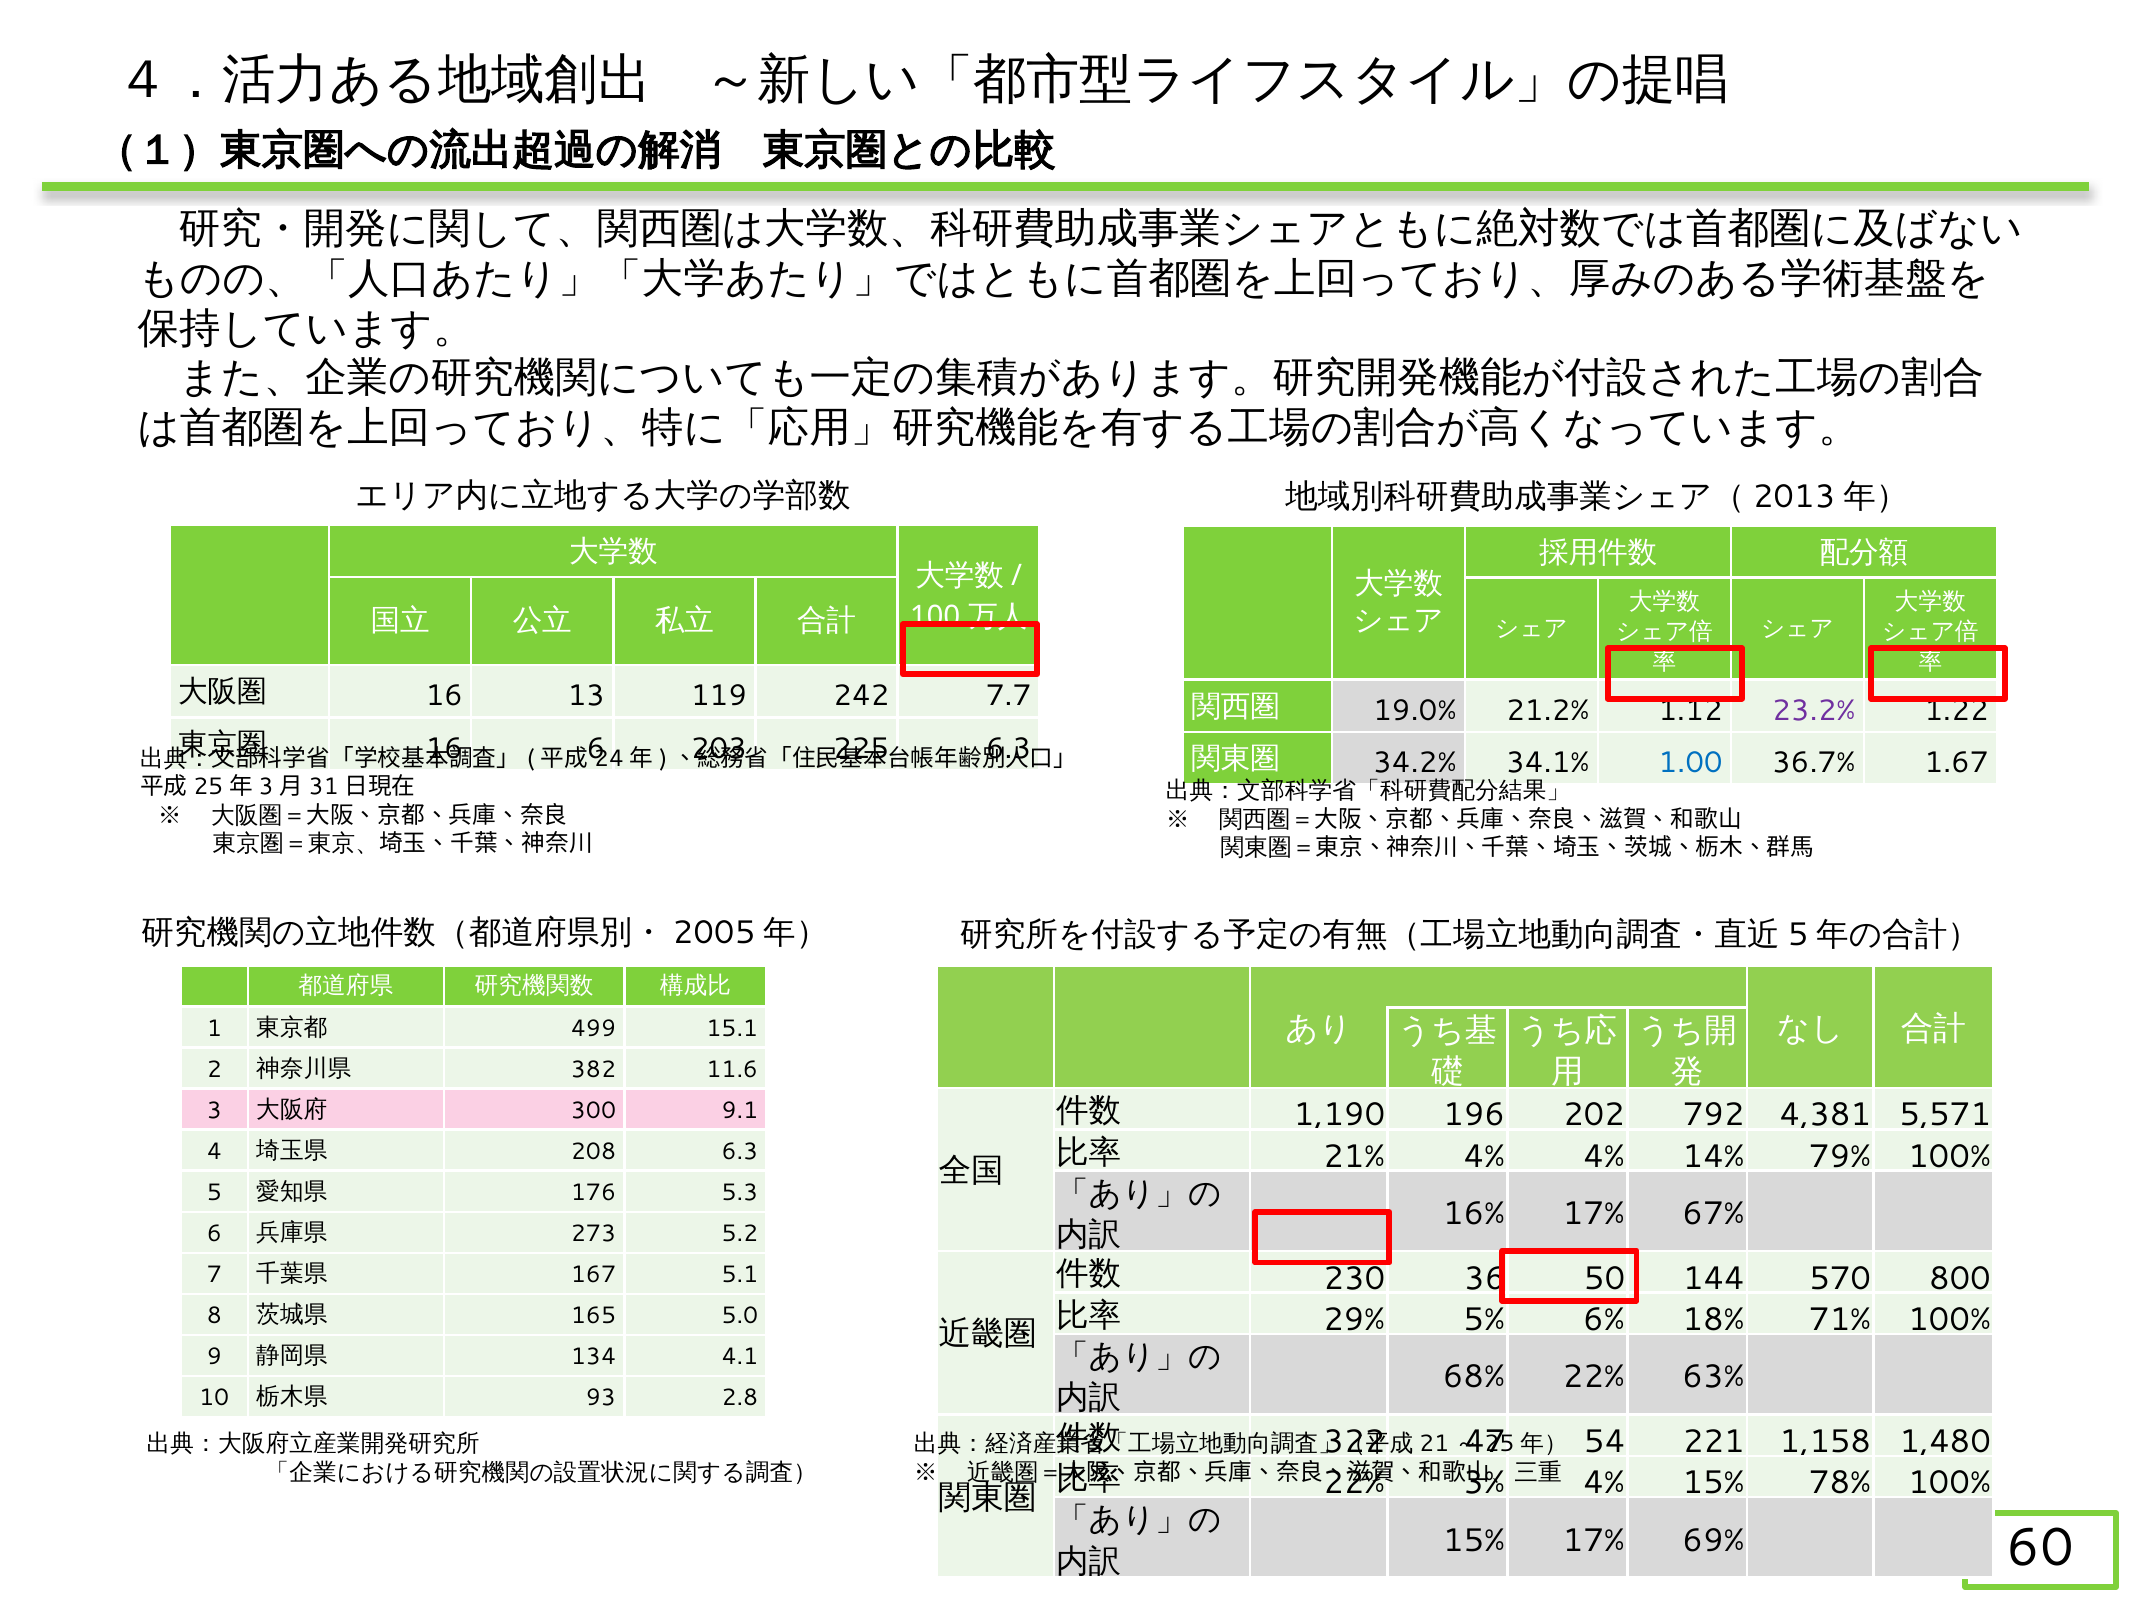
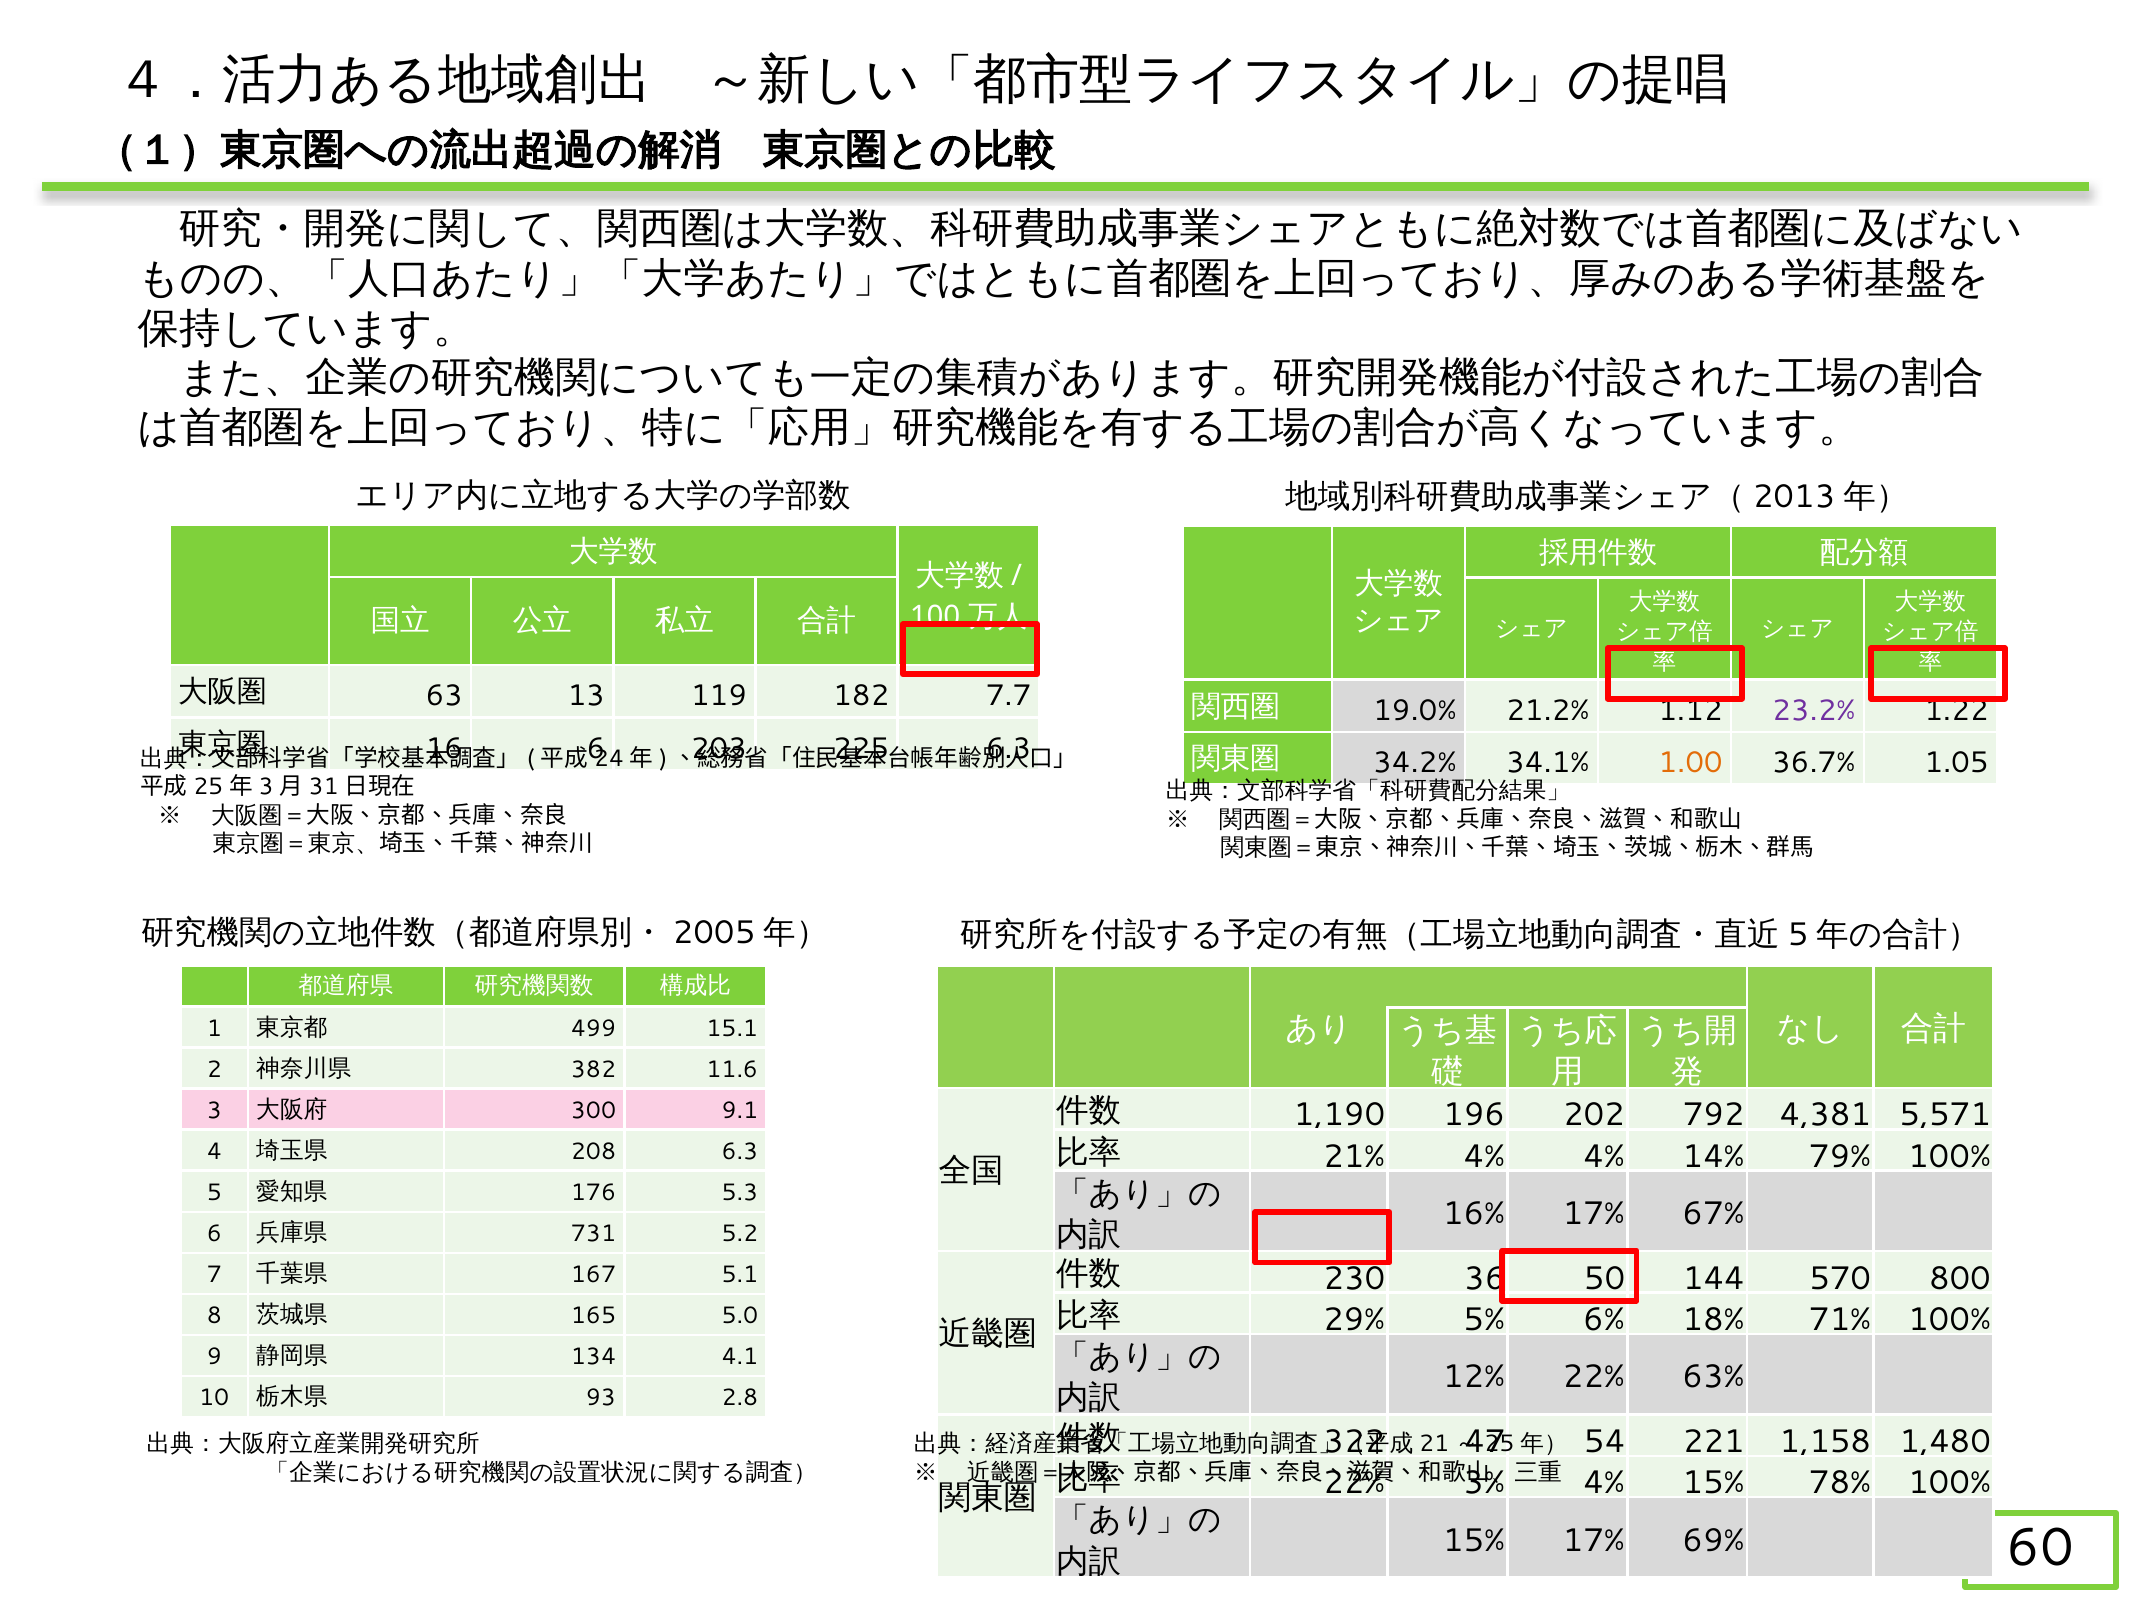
16 at (444, 696): 16 -> 63
242: 242 -> 182
1.00 colour: blue -> orange
1.67: 1.67 -> 1.05
273: 273 -> 731
68%: 68% -> 12%
